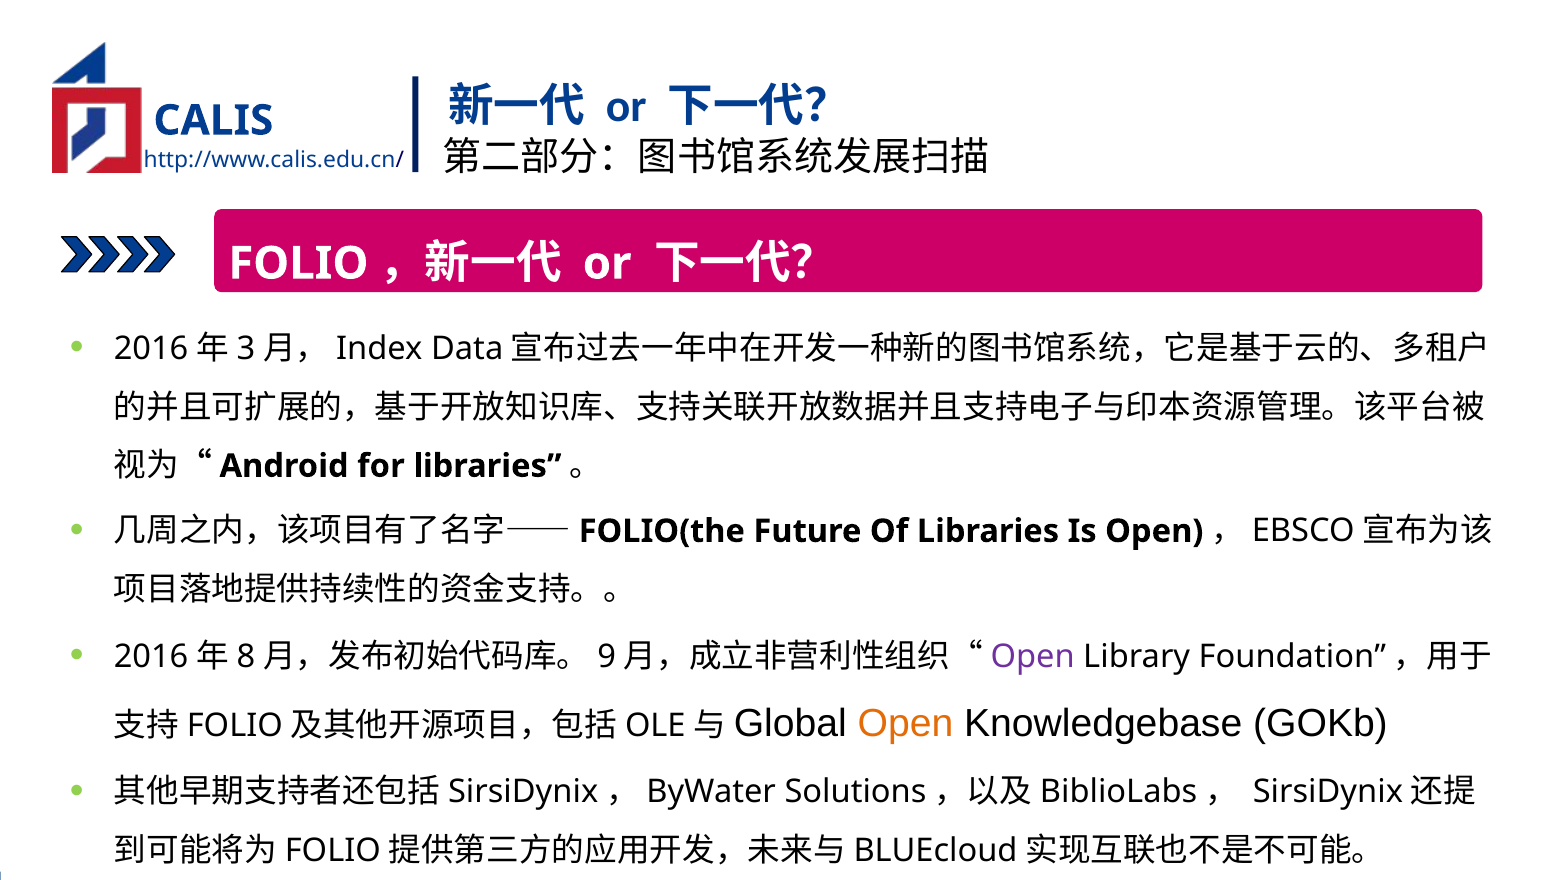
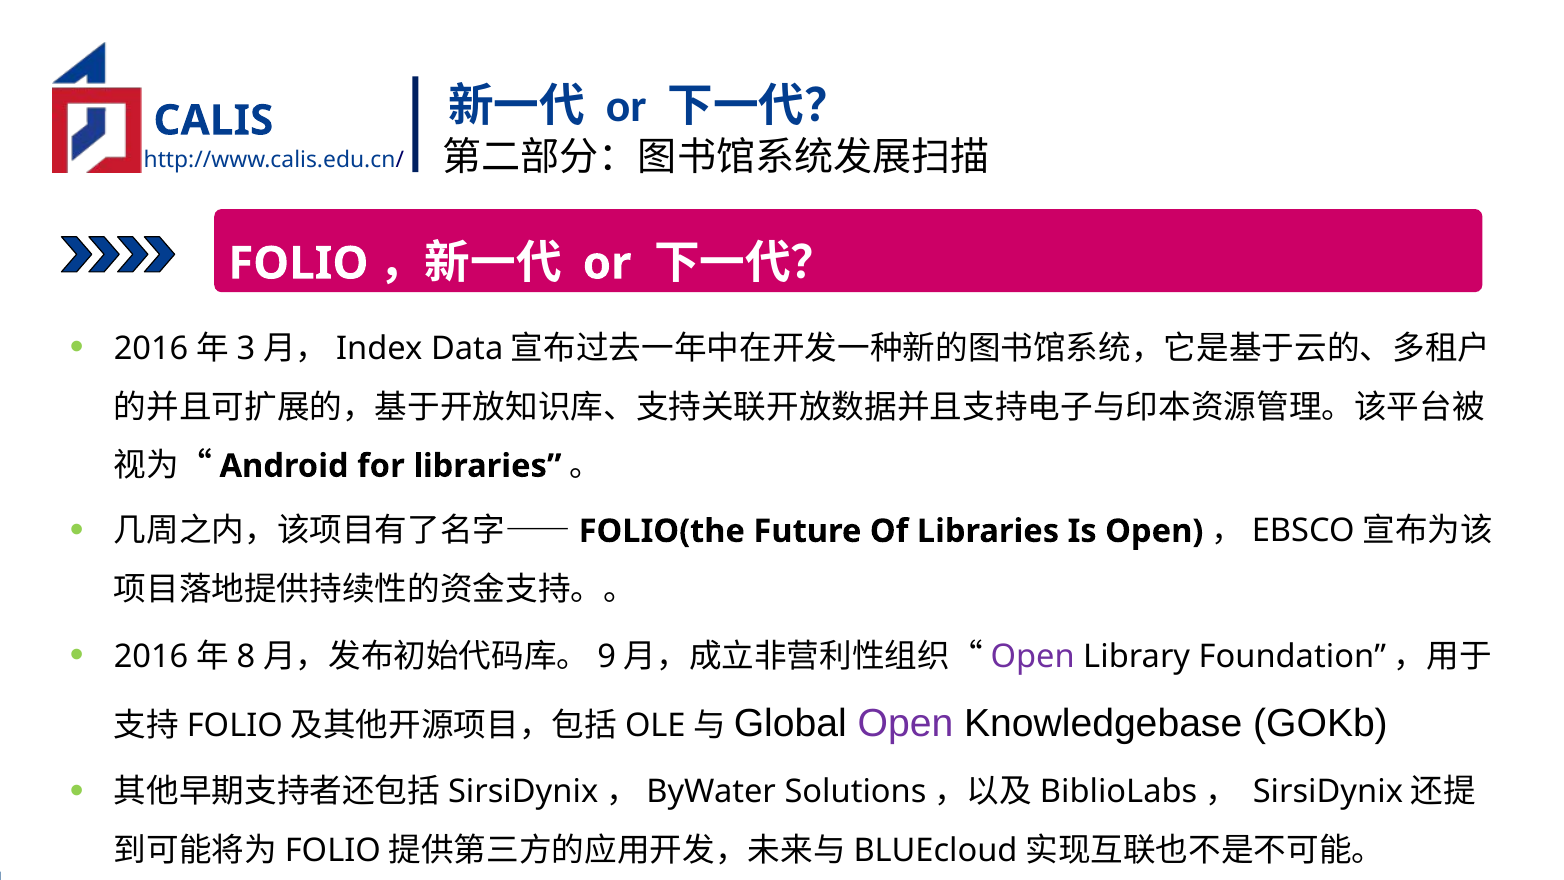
Open at (905, 723) colour: orange -> purple
